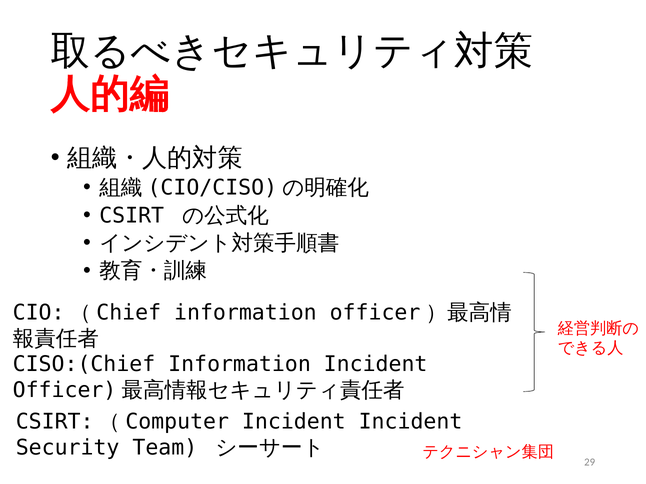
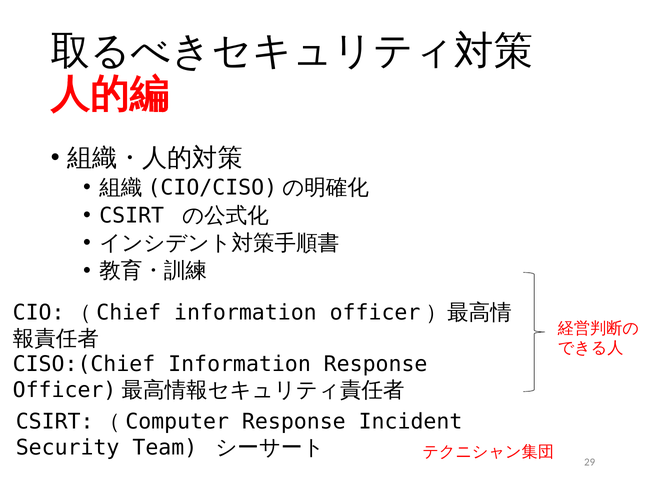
Information Incident: Incident -> Response
CSIRT:（Computer Incident: Incident -> Response
